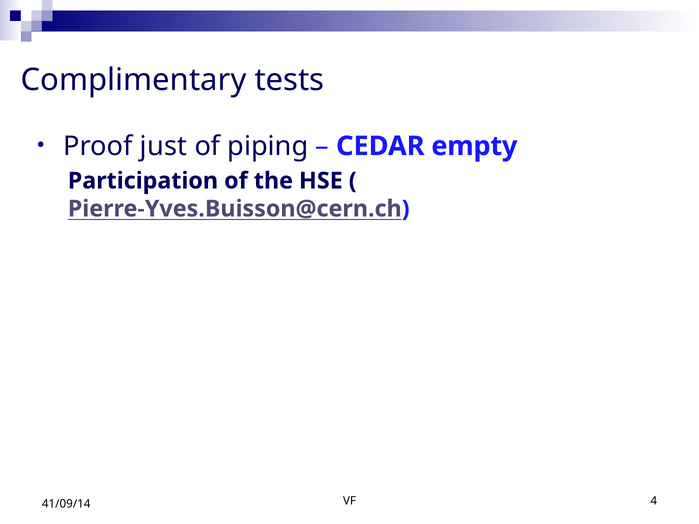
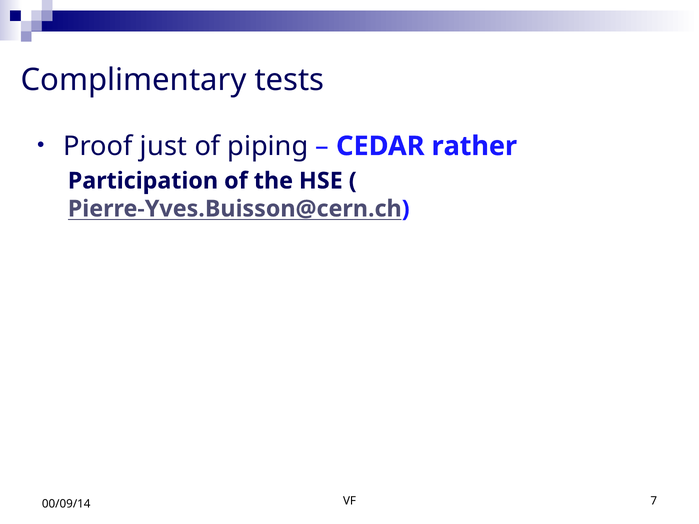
empty: empty -> rather
4: 4 -> 7
41/09/14: 41/09/14 -> 00/09/14
